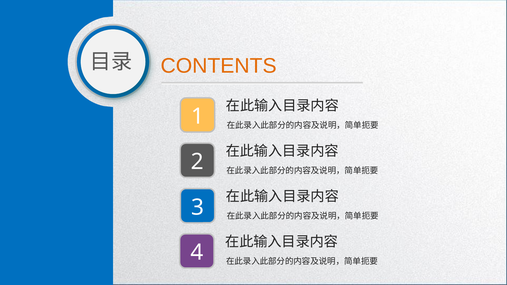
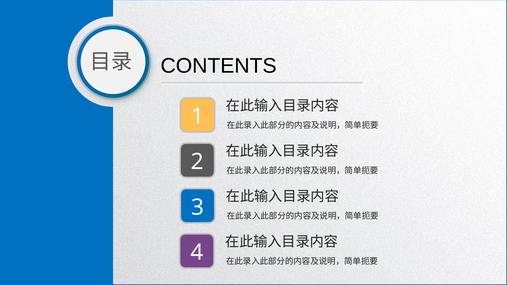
CONTENTS colour: orange -> black
